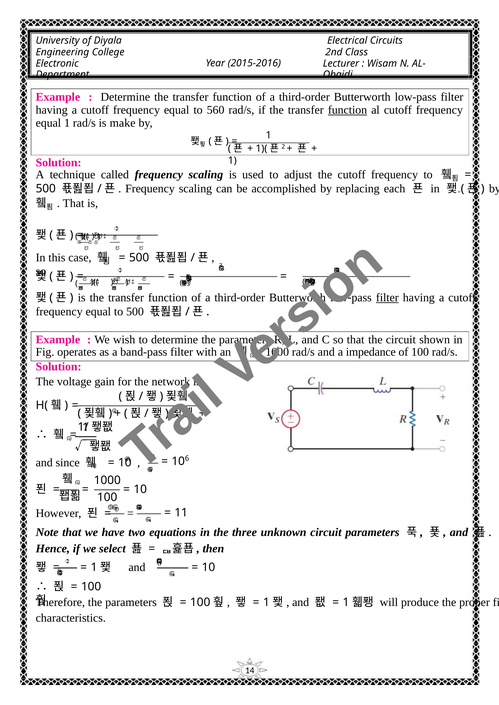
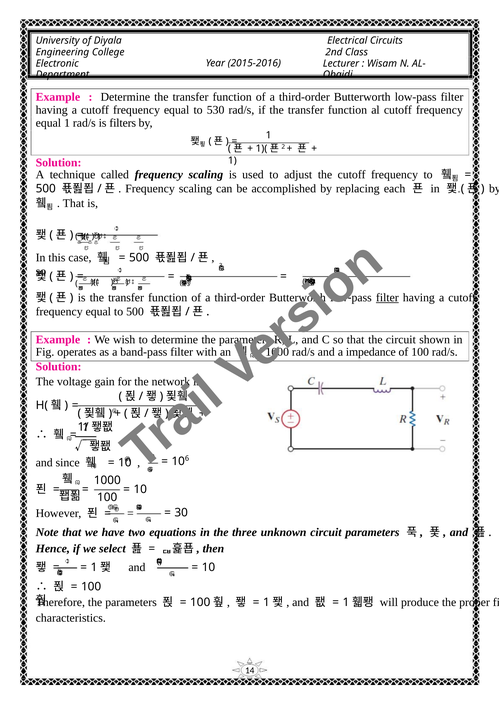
560: 560 -> 530
function at (348, 110) underline: present -> none
make: make -> filters
11: 11 -> 30
